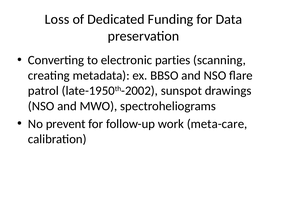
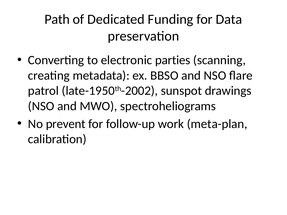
Loss: Loss -> Path
meta-care: meta-care -> meta-plan
